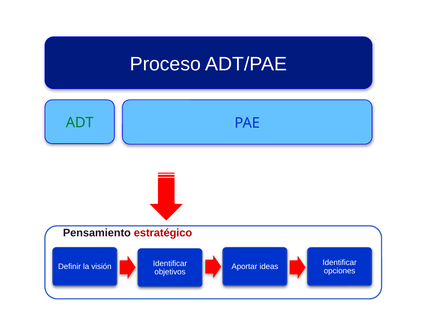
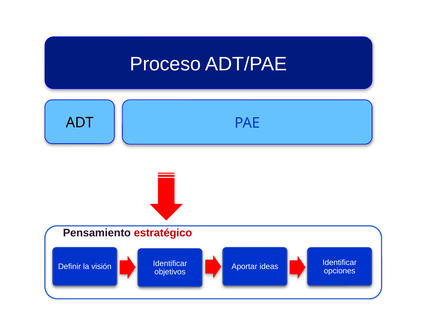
ADT colour: green -> black
